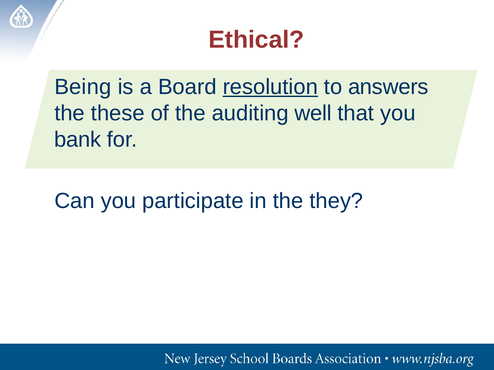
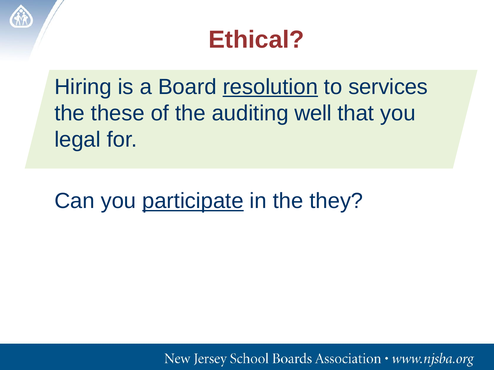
Being: Being -> Hiring
answers: answers -> services
bank: bank -> legal
participate underline: none -> present
